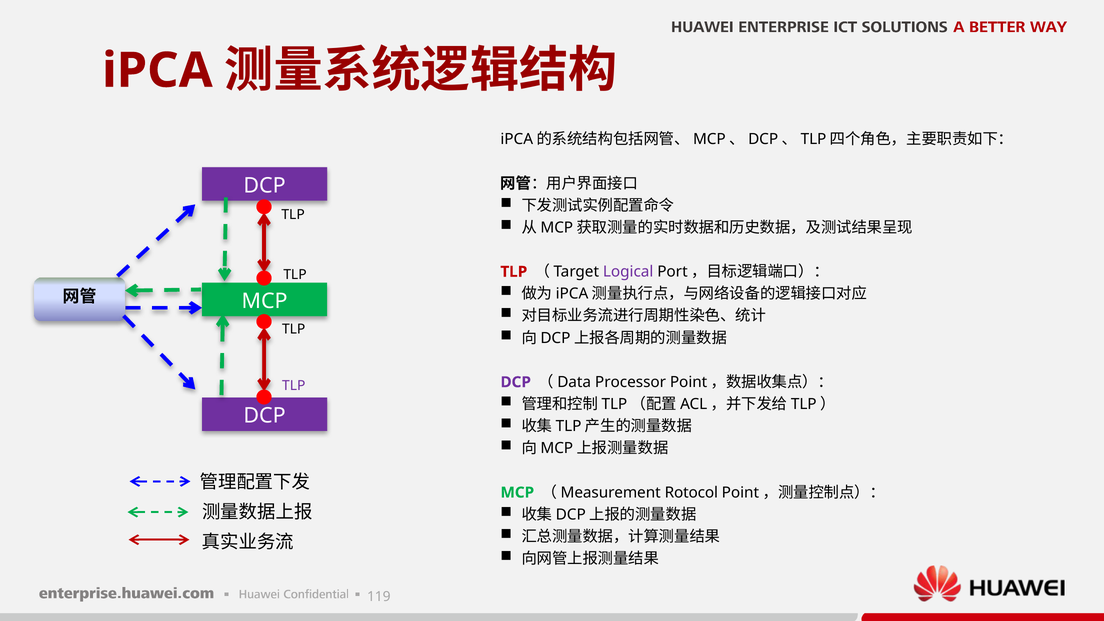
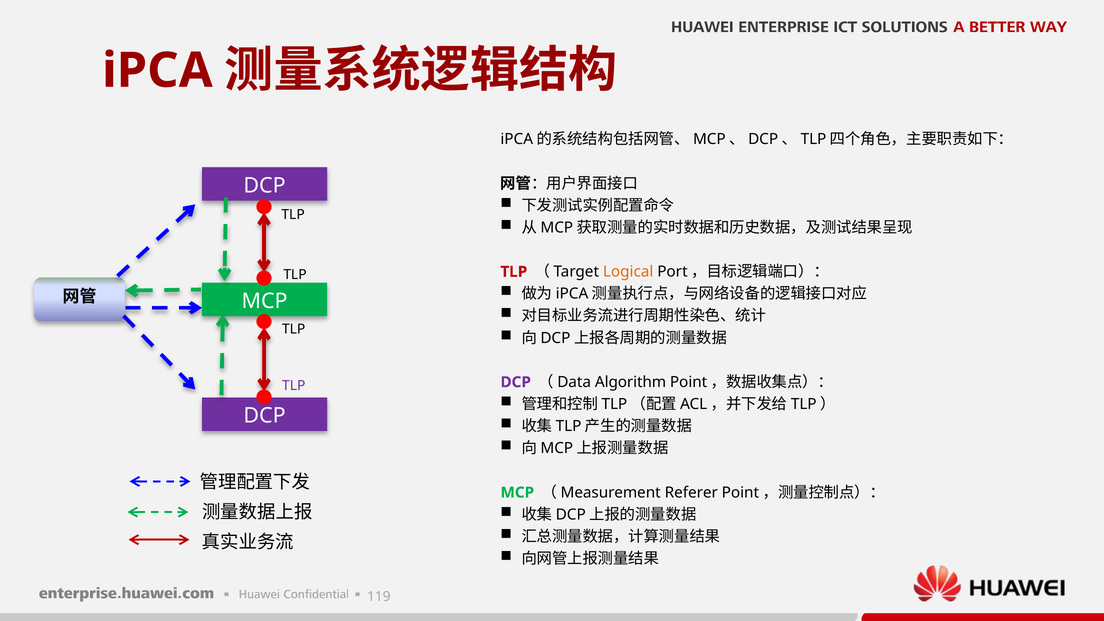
Logical colour: purple -> orange
Processor: Processor -> Algorithm
Rotocol: Rotocol -> Referer
